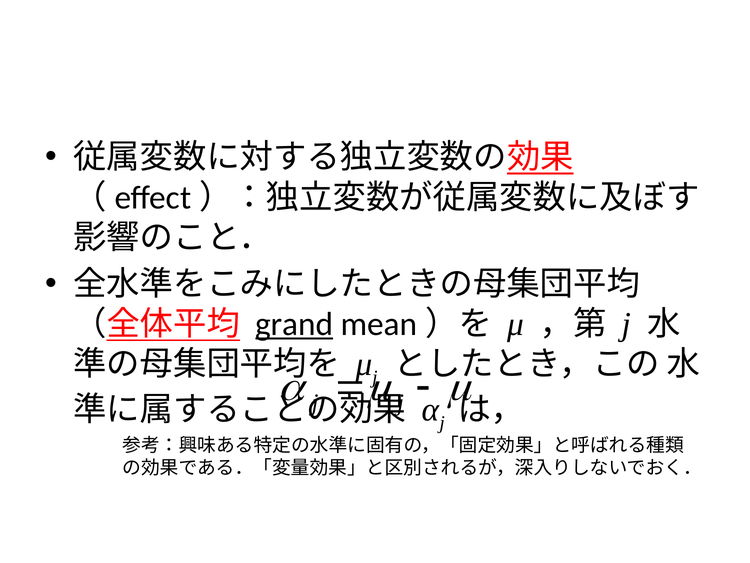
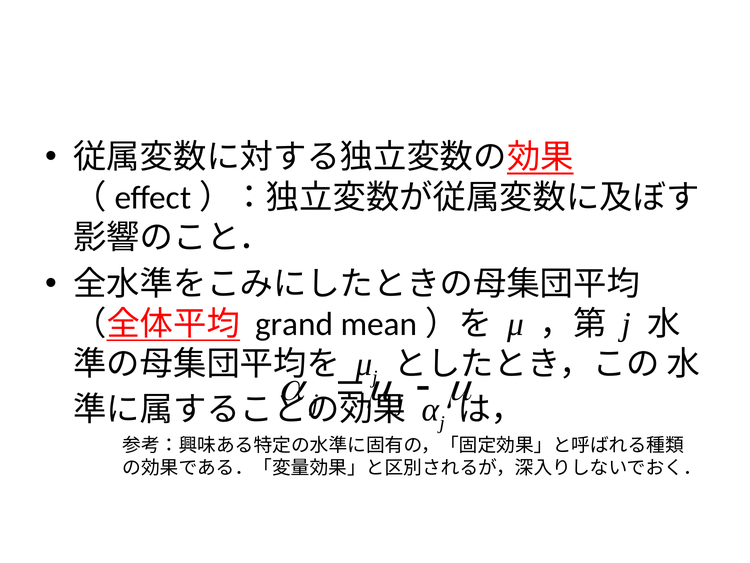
grand underline: present -> none
